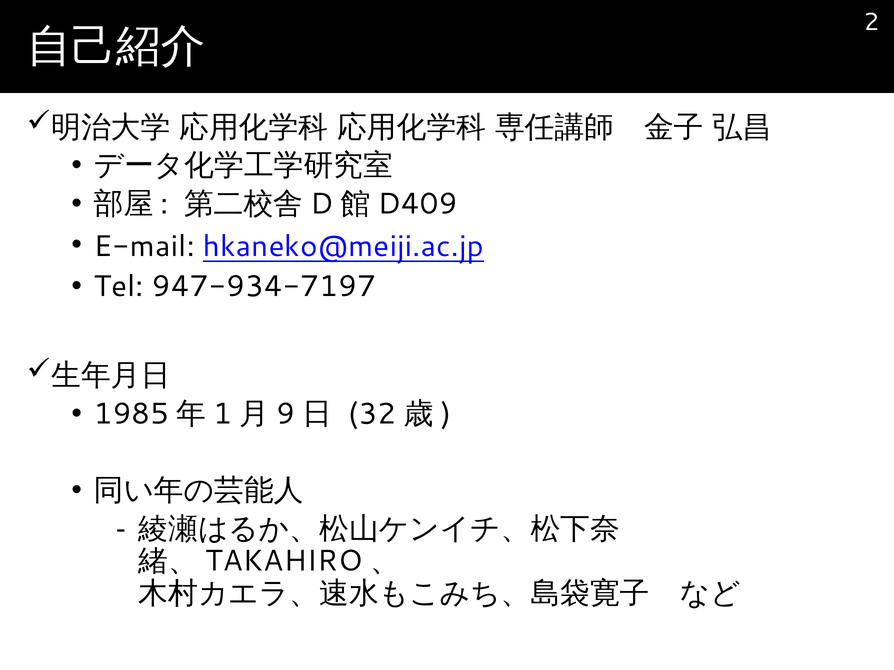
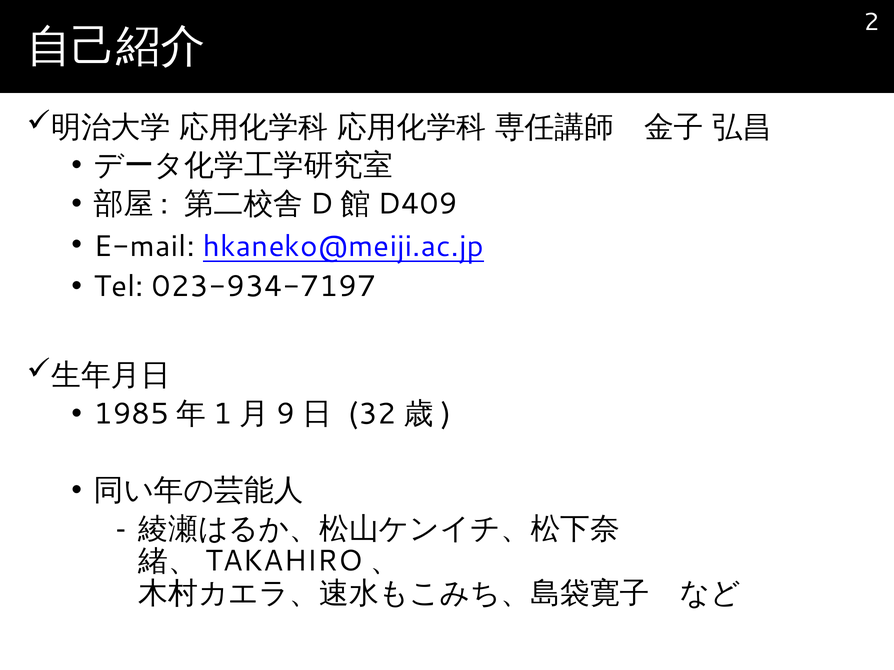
947-934-7197: 947-934-7197 -> 023-934-7197
